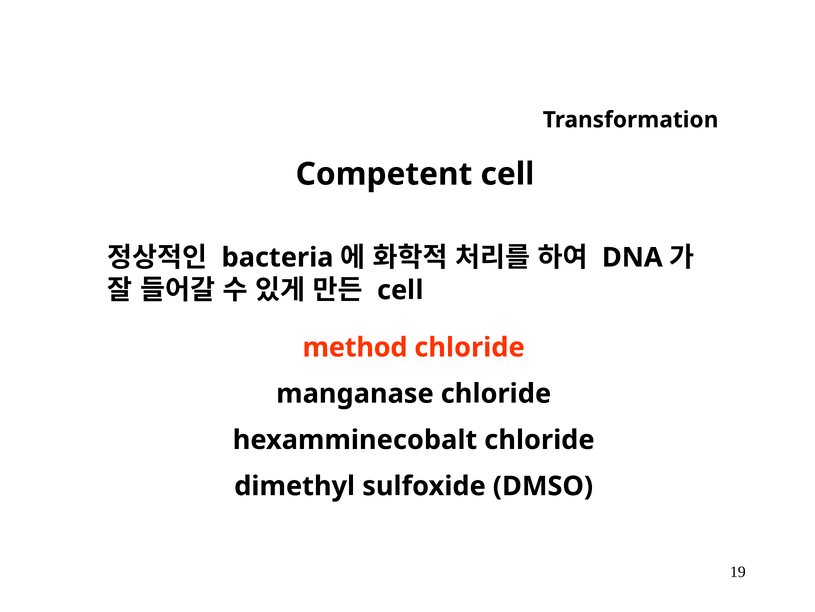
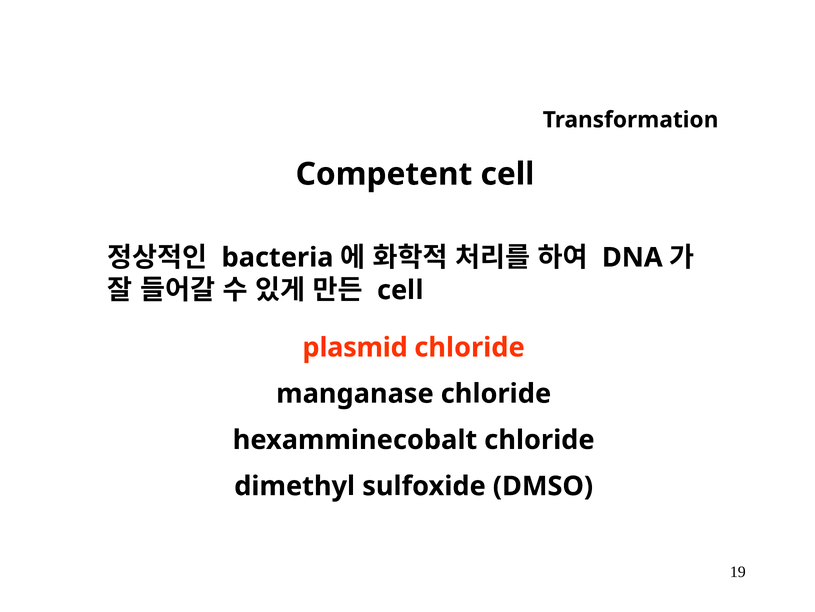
method: method -> plasmid
